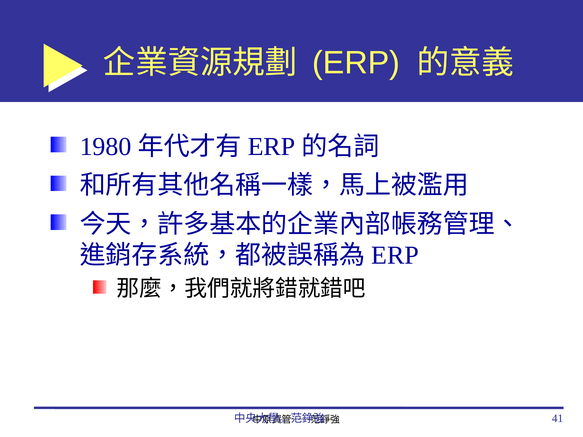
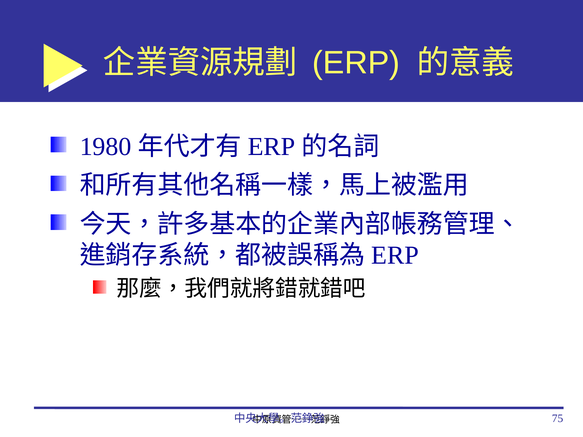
41: 41 -> 75
